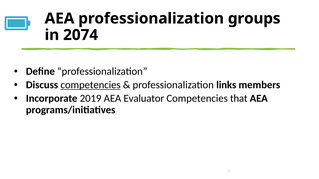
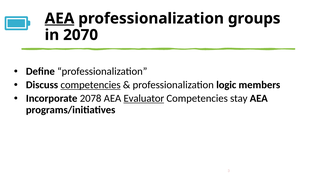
AEA at (60, 19) underline: none -> present
2074: 2074 -> 2070
links: links -> logic
2019: 2019 -> 2078
Evaluator underline: none -> present
that: that -> stay
